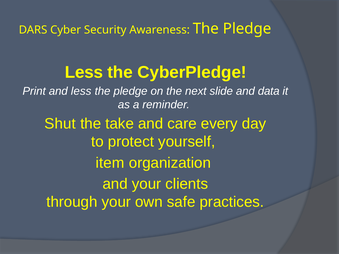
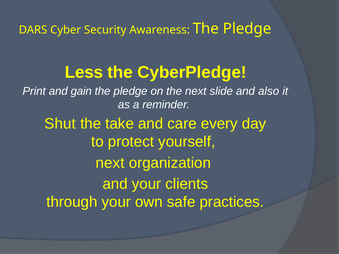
and less: less -> gain
data: data -> also
item at (110, 163): item -> next
